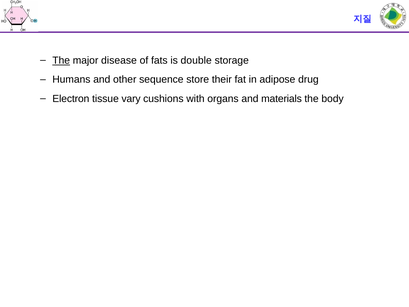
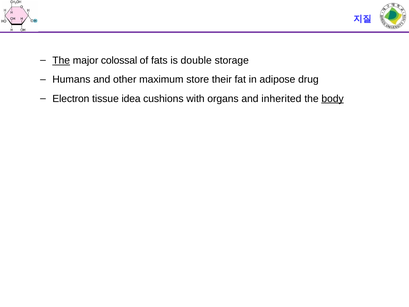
disease: disease -> colossal
sequence: sequence -> maximum
vary: vary -> idea
materials: materials -> inherited
body underline: none -> present
